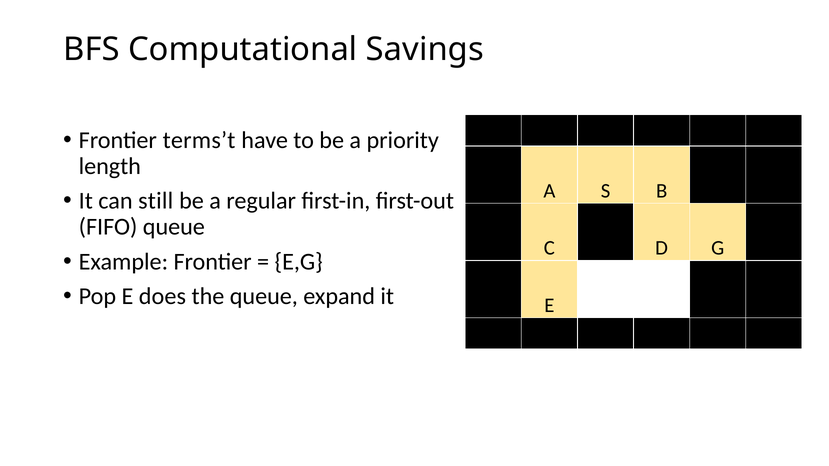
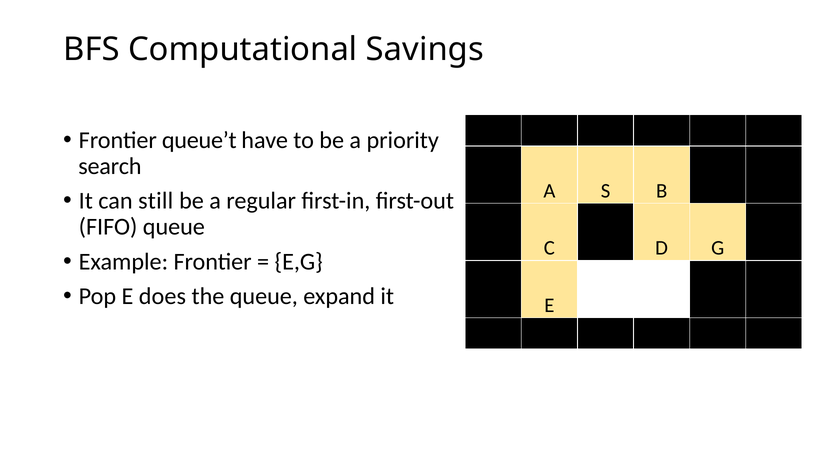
terms’t: terms’t -> queue’t
length: length -> search
